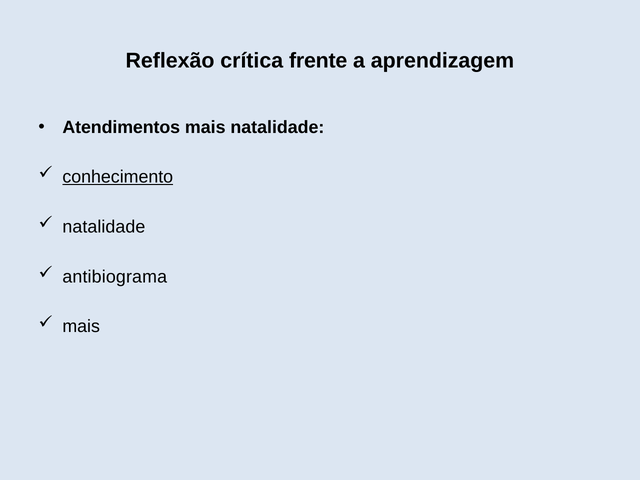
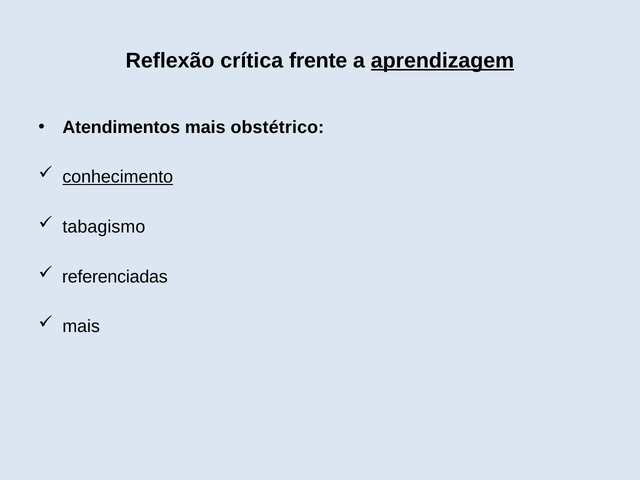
aprendizagem underline: none -> present
mais natalidade: natalidade -> obstétrico
natalidade at (104, 227): natalidade -> tabagismo
antibiograma: antibiograma -> referenciadas
